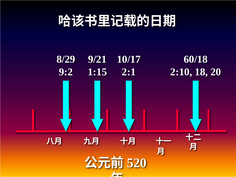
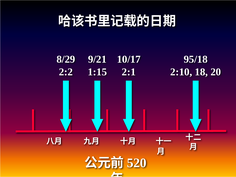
60/18: 60/18 -> 95/18
9:2: 9:2 -> 2:2
